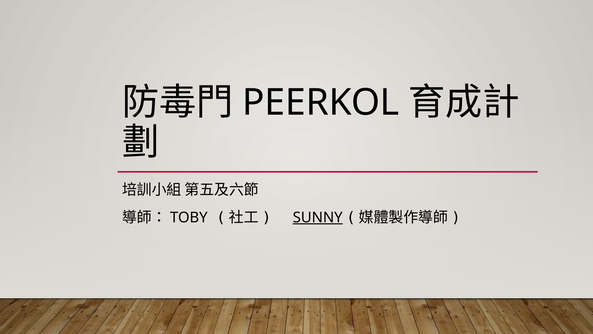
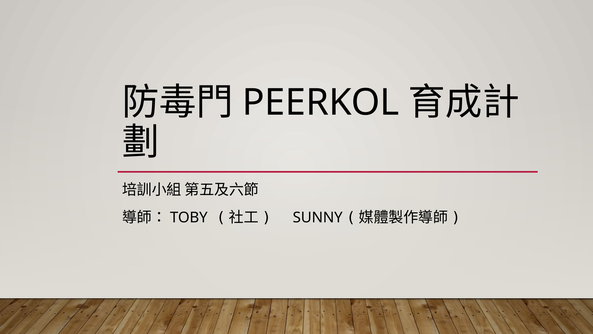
SUNNY underline: present -> none
